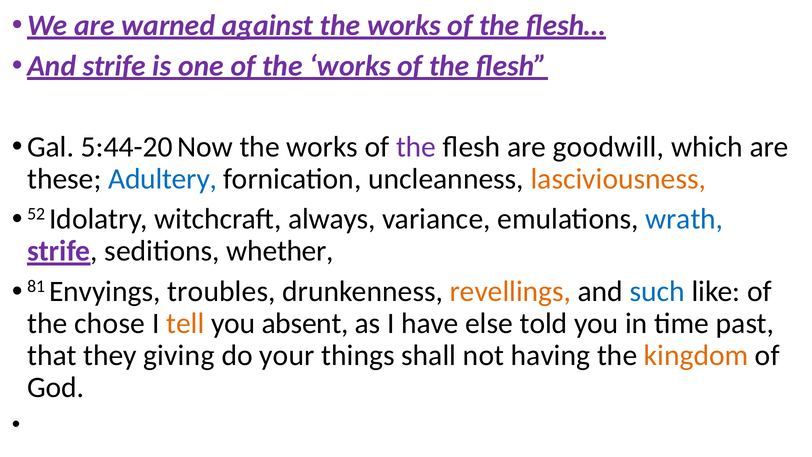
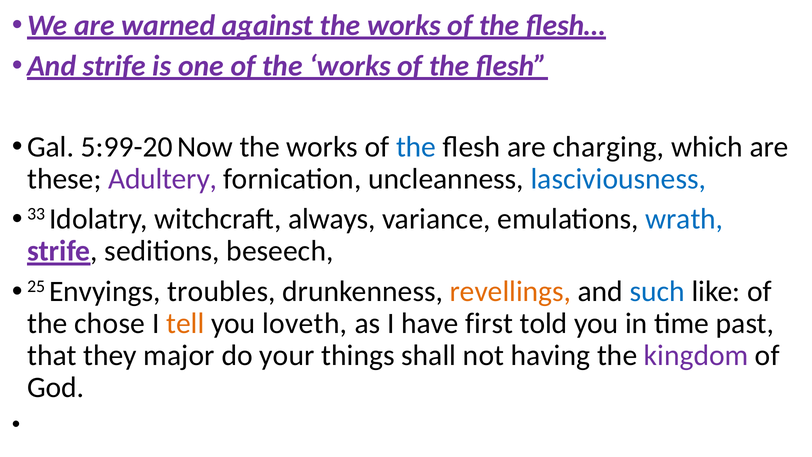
5:44-20: 5:44-20 -> 5:99-20
the at (416, 147) colour: purple -> blue
goodwill: goodwill -> charging
Adultery colour: blue -> purple
lasciviousness colour: orange -> blue
52: 52 -> 33
whether: whether -> beseech
81: 81 -> 25
absent: absent -> loveth
else: else -> first
giving: giving -> major
kingdom colour: orange -> purple
